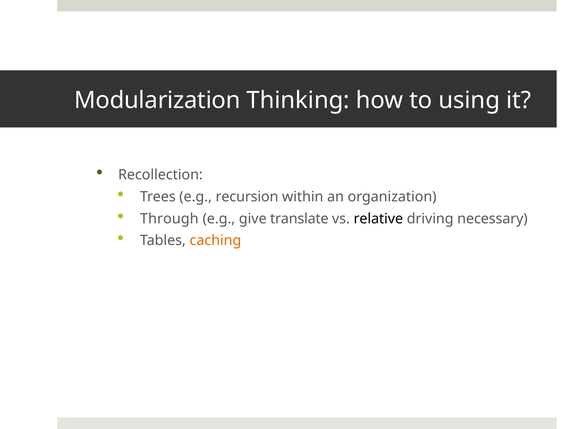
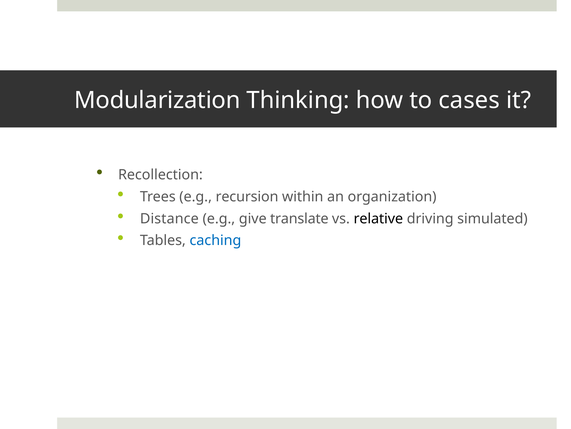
using: using -> cases
Through: Through -> Distance
necessary: necessary -> simulated
caching colour: orange -> blue
